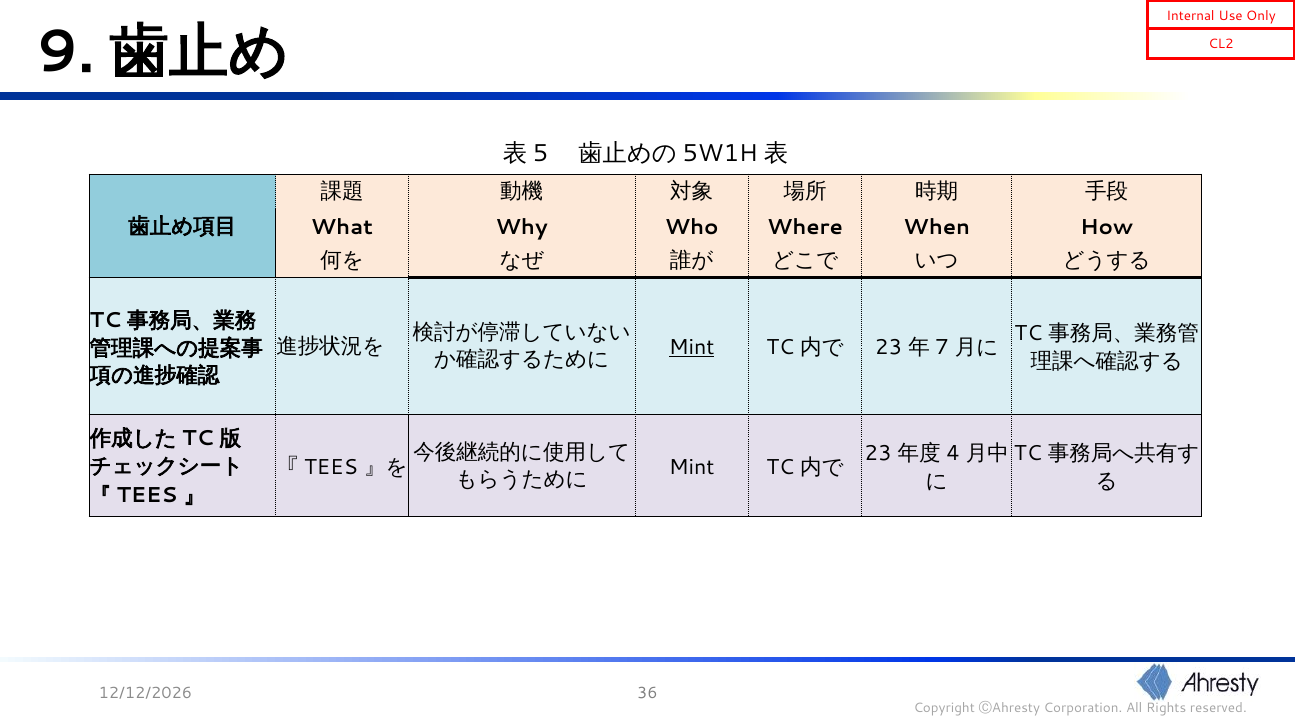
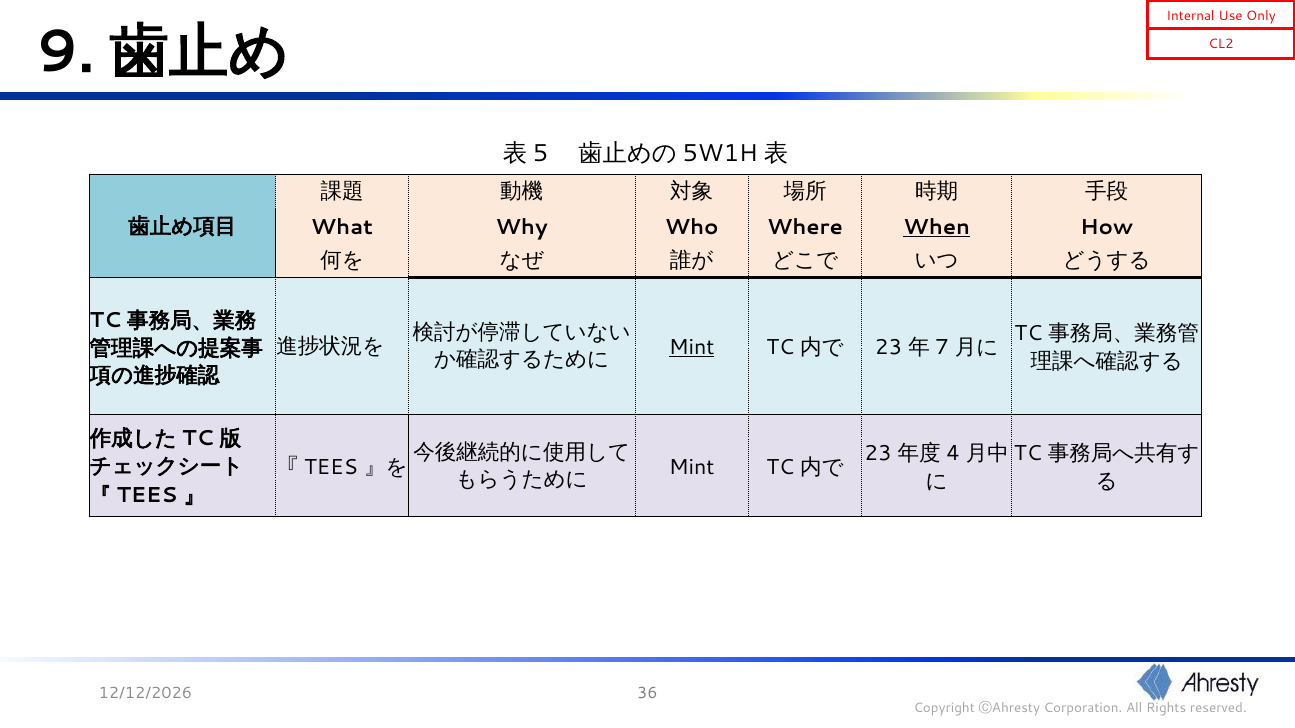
When underline: none -> present
